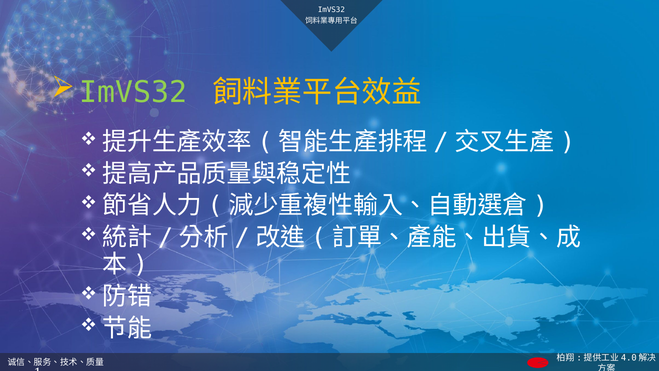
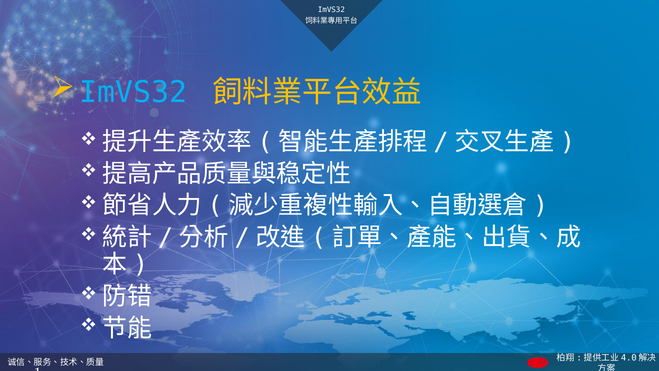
ImVS32 at (133, 92) colour: light green -> light blue
